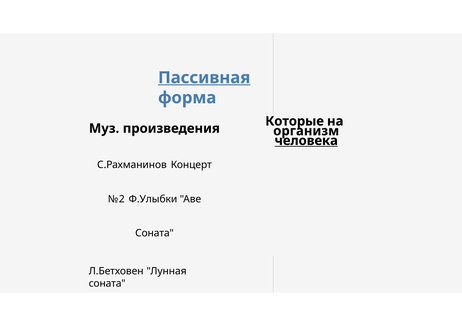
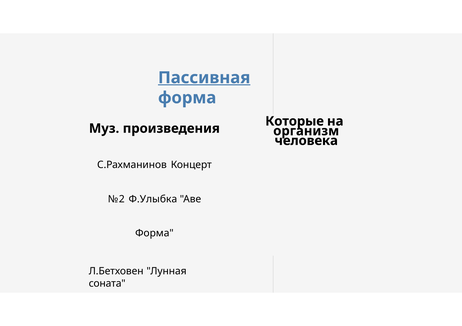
человека underline: present -> none
Ф.Улыбки: Ф.Улыбки -> Ф.Улыбка
Соната at (154, 233): Соната -> Форма
